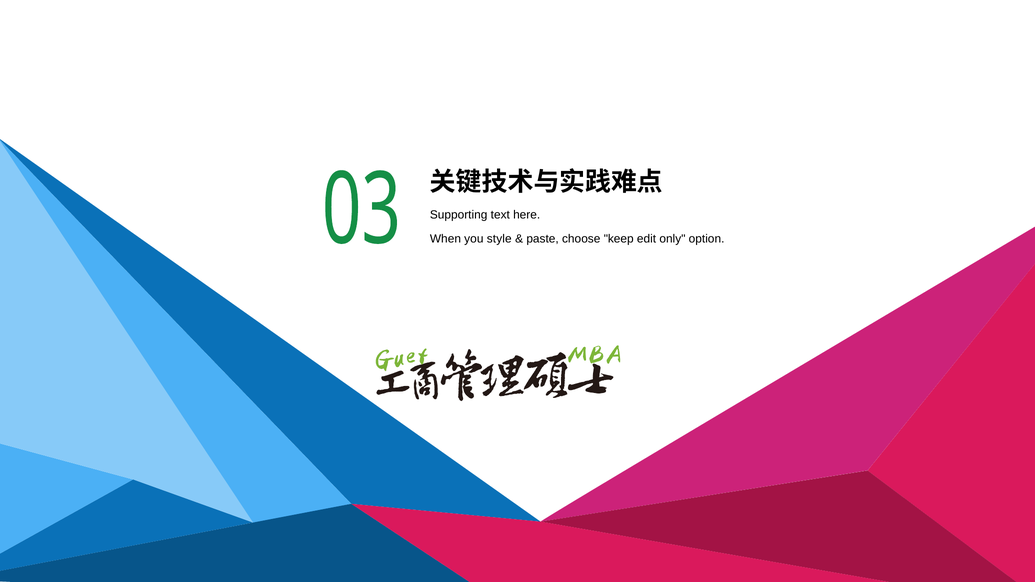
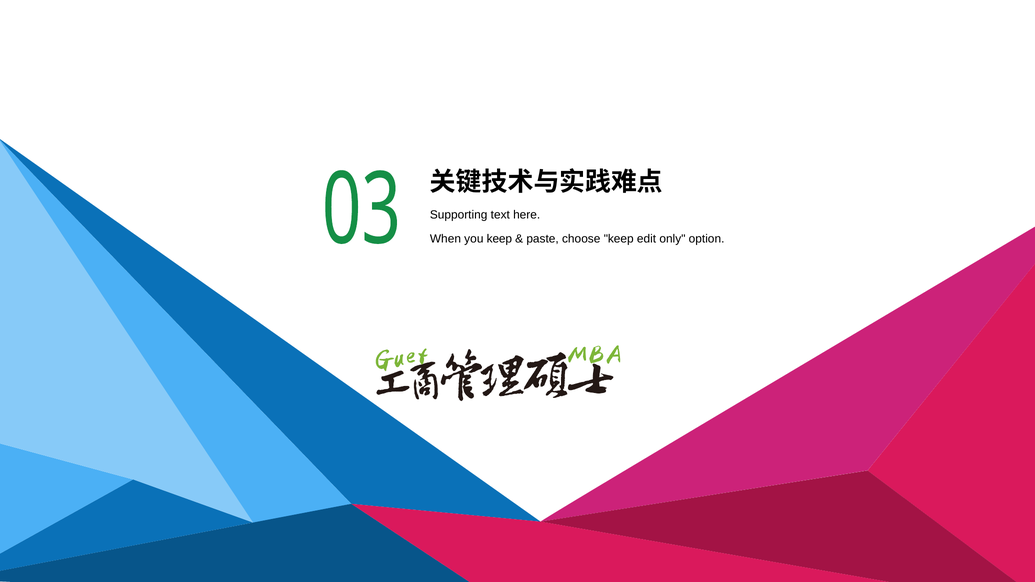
you style: style -> keep
